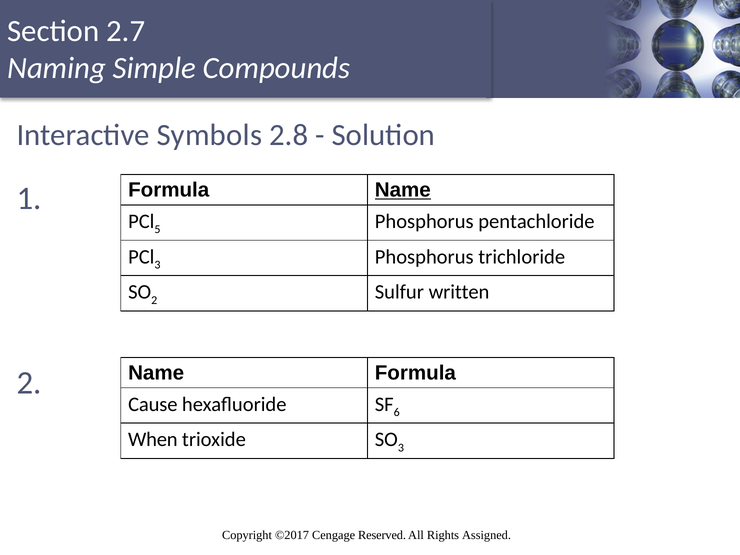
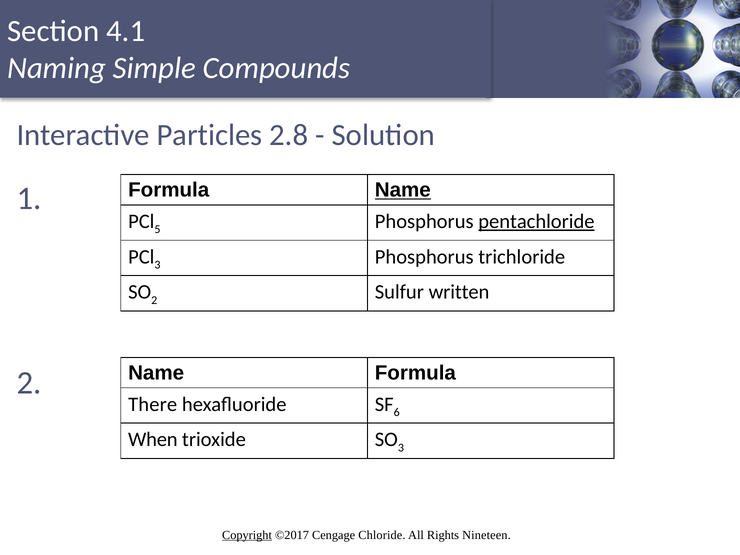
2.7: 2.7 -> 4.1
Symbols: Symbols -> Particles
pentachloride underline: none -> present
Cause: Cause -> There
Copyright underline: none -> present
Cengage Reserved: Reserved -> Chloride
Assigned: Assigned -> Nineteen
